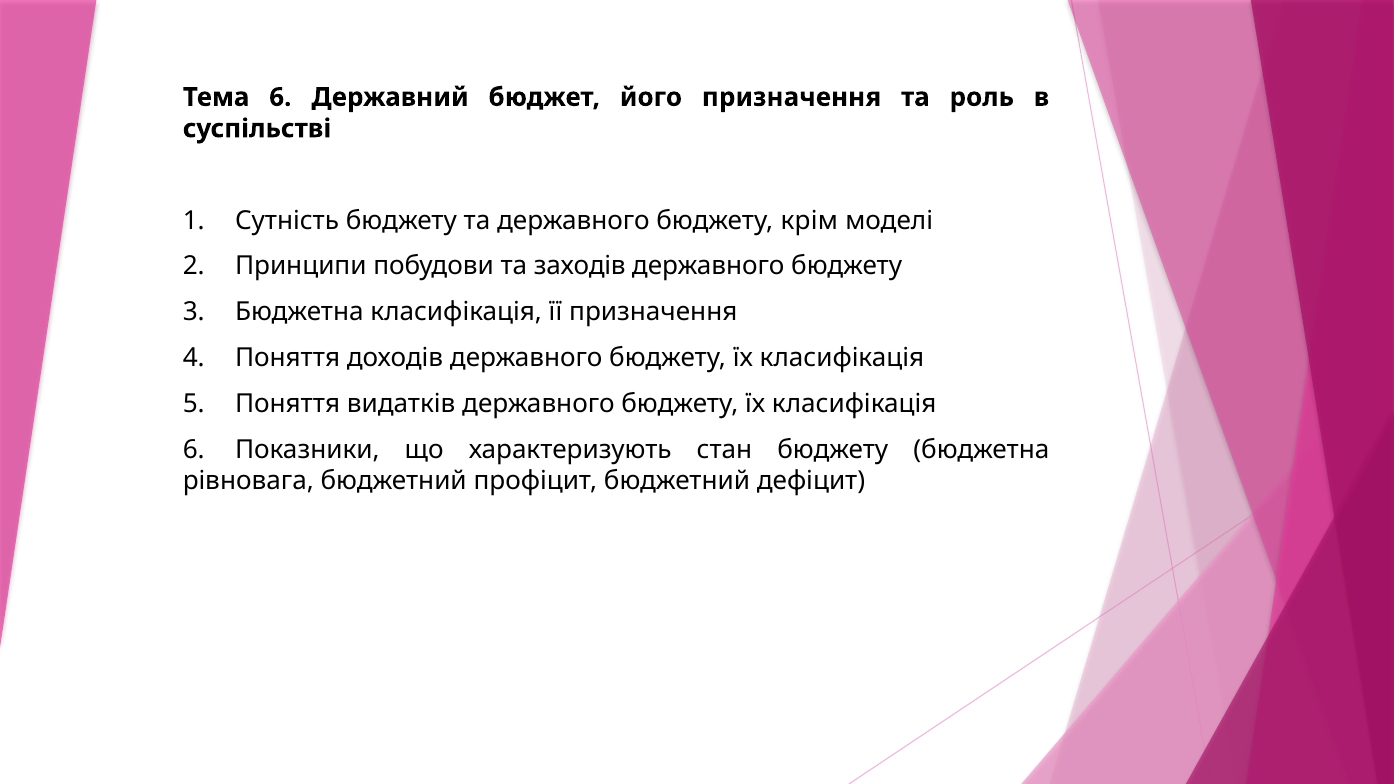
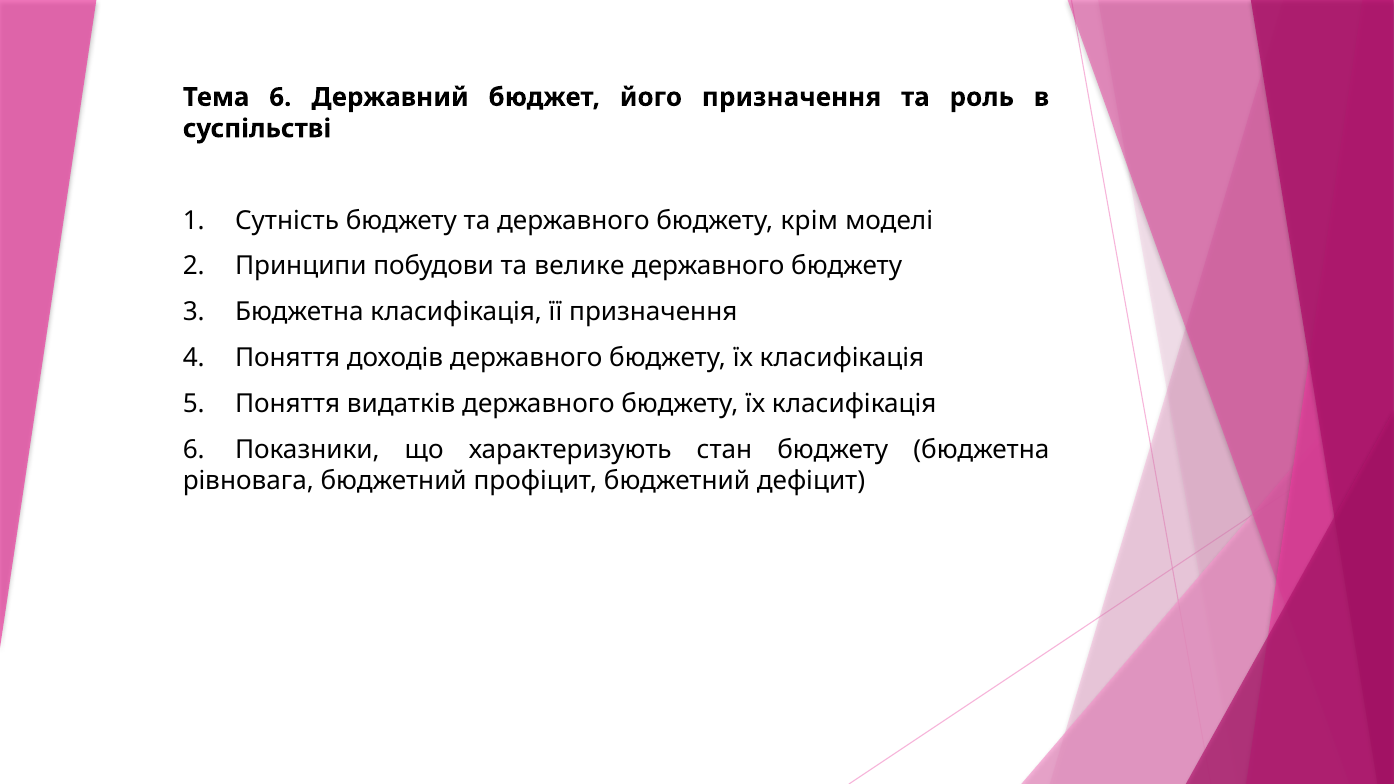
заходів: заходів -> велике
